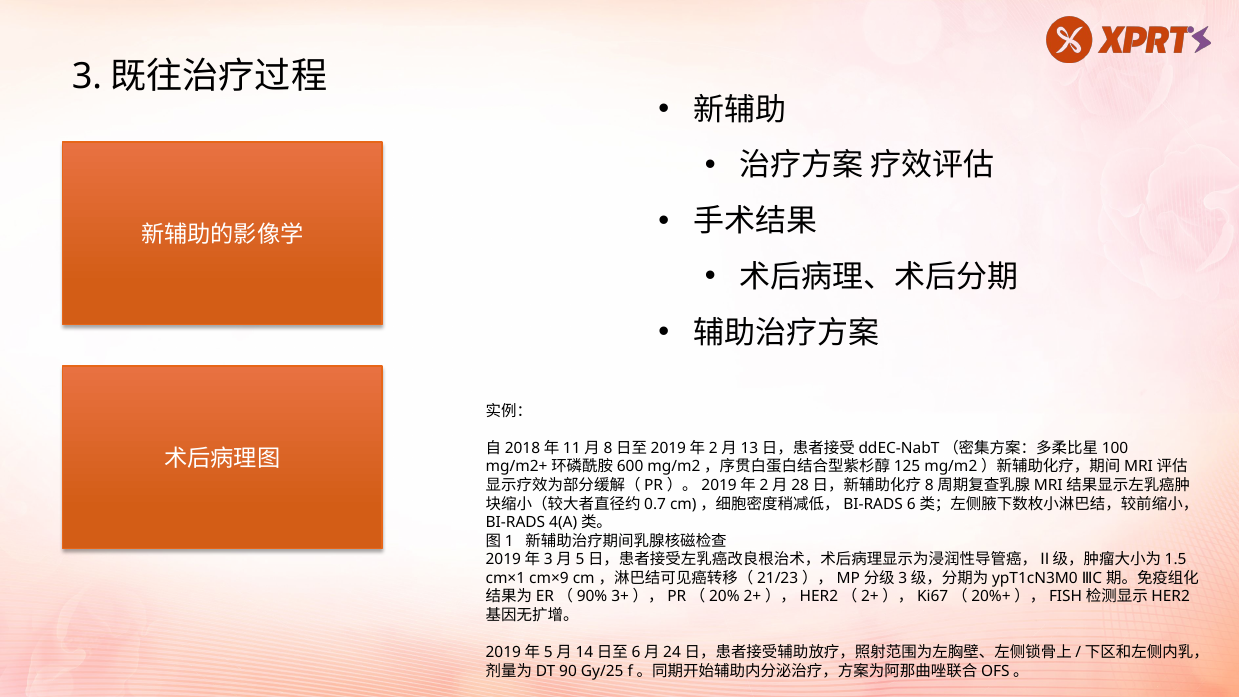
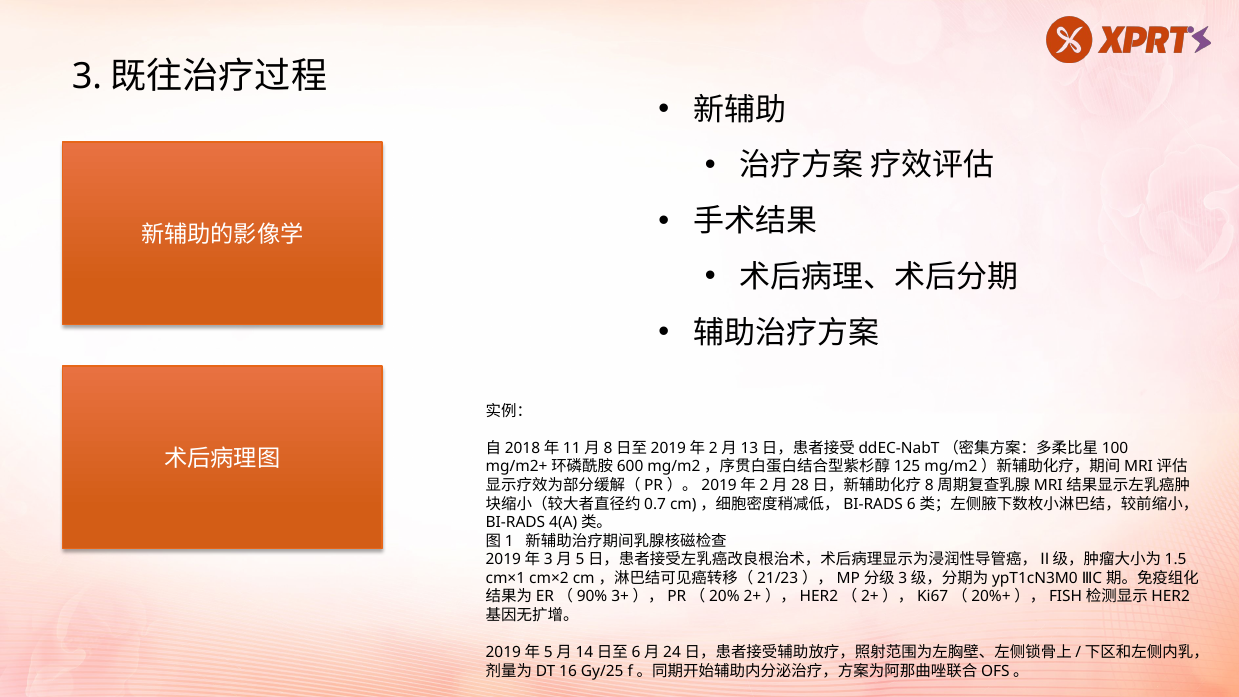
cm×9: cm×9 -> cm×2
90: 90 -> 16
